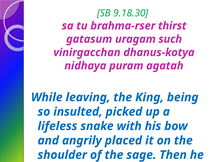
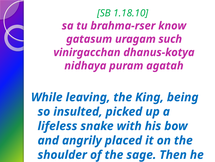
9.18.30: 9.18.30 -> 1.18.10
thirst: thirst -> know
